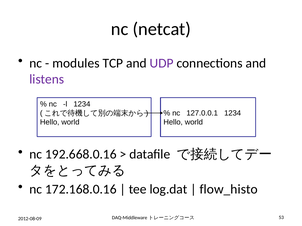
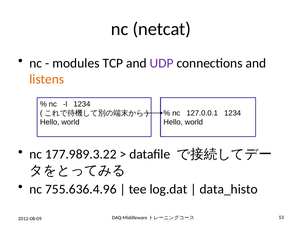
listens colour: purple -> orange
192.668.0.16: 192.668.0.16 -> 177.989.3.22
172.168.0.16: 172.168.0.16 -> 755.636.4.96
flow_histo: flow_histo -> data_histo
